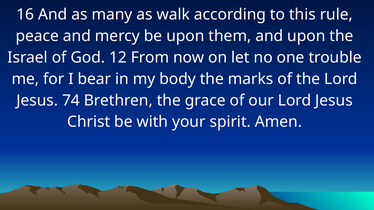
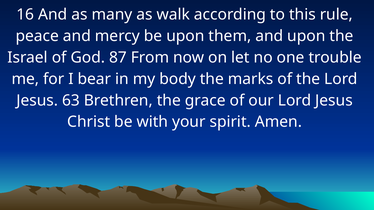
12: 12 -> 87
74: 74 -> 63
